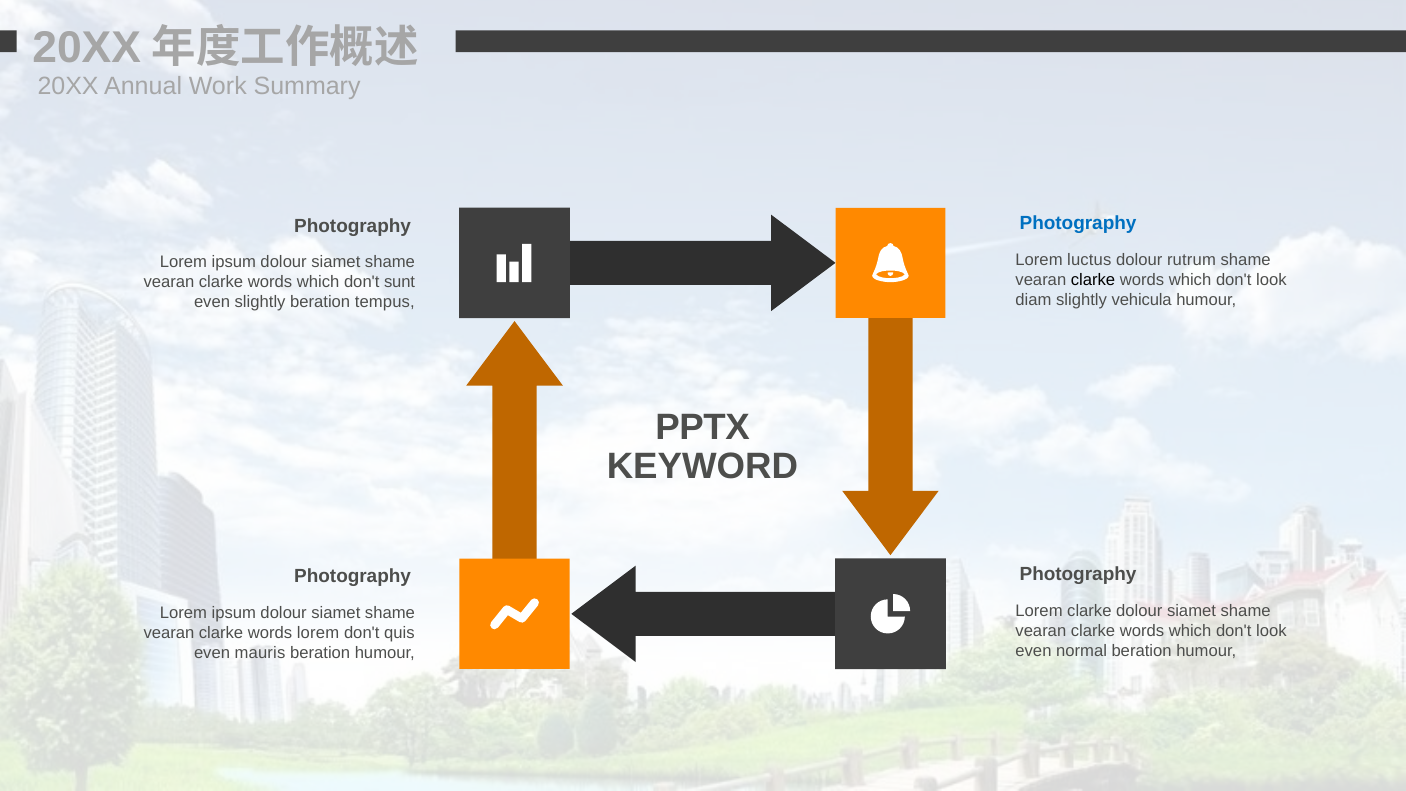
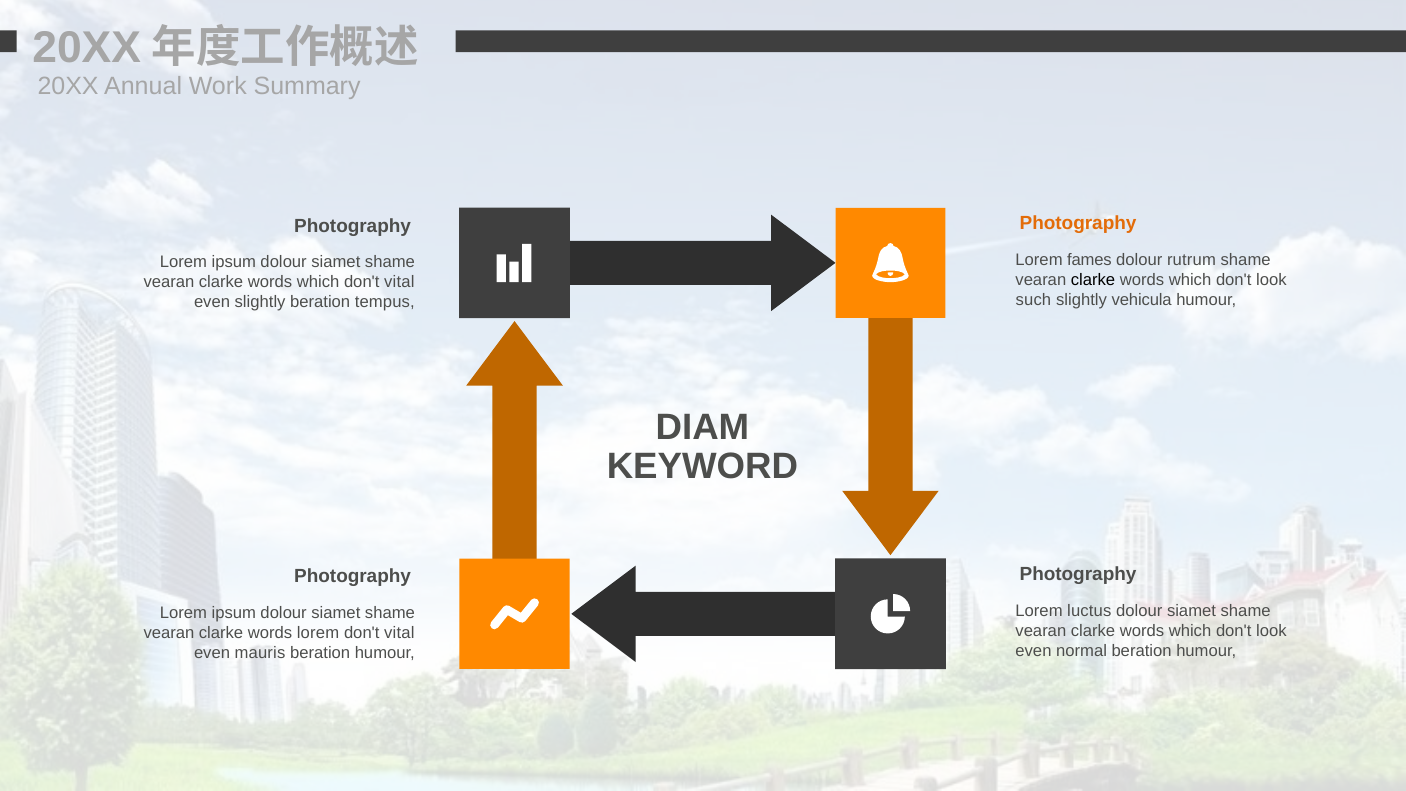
Photography at (1078, 223) colour: blue -> orange
luctus: luctus -> fames
which don't sunt: sunt -> vital
diam: diam -> such
PPTX: PPTX -> DIAM
Lorem clarke: clarke -> luctus
quis at (399, 633): quis -> vital
